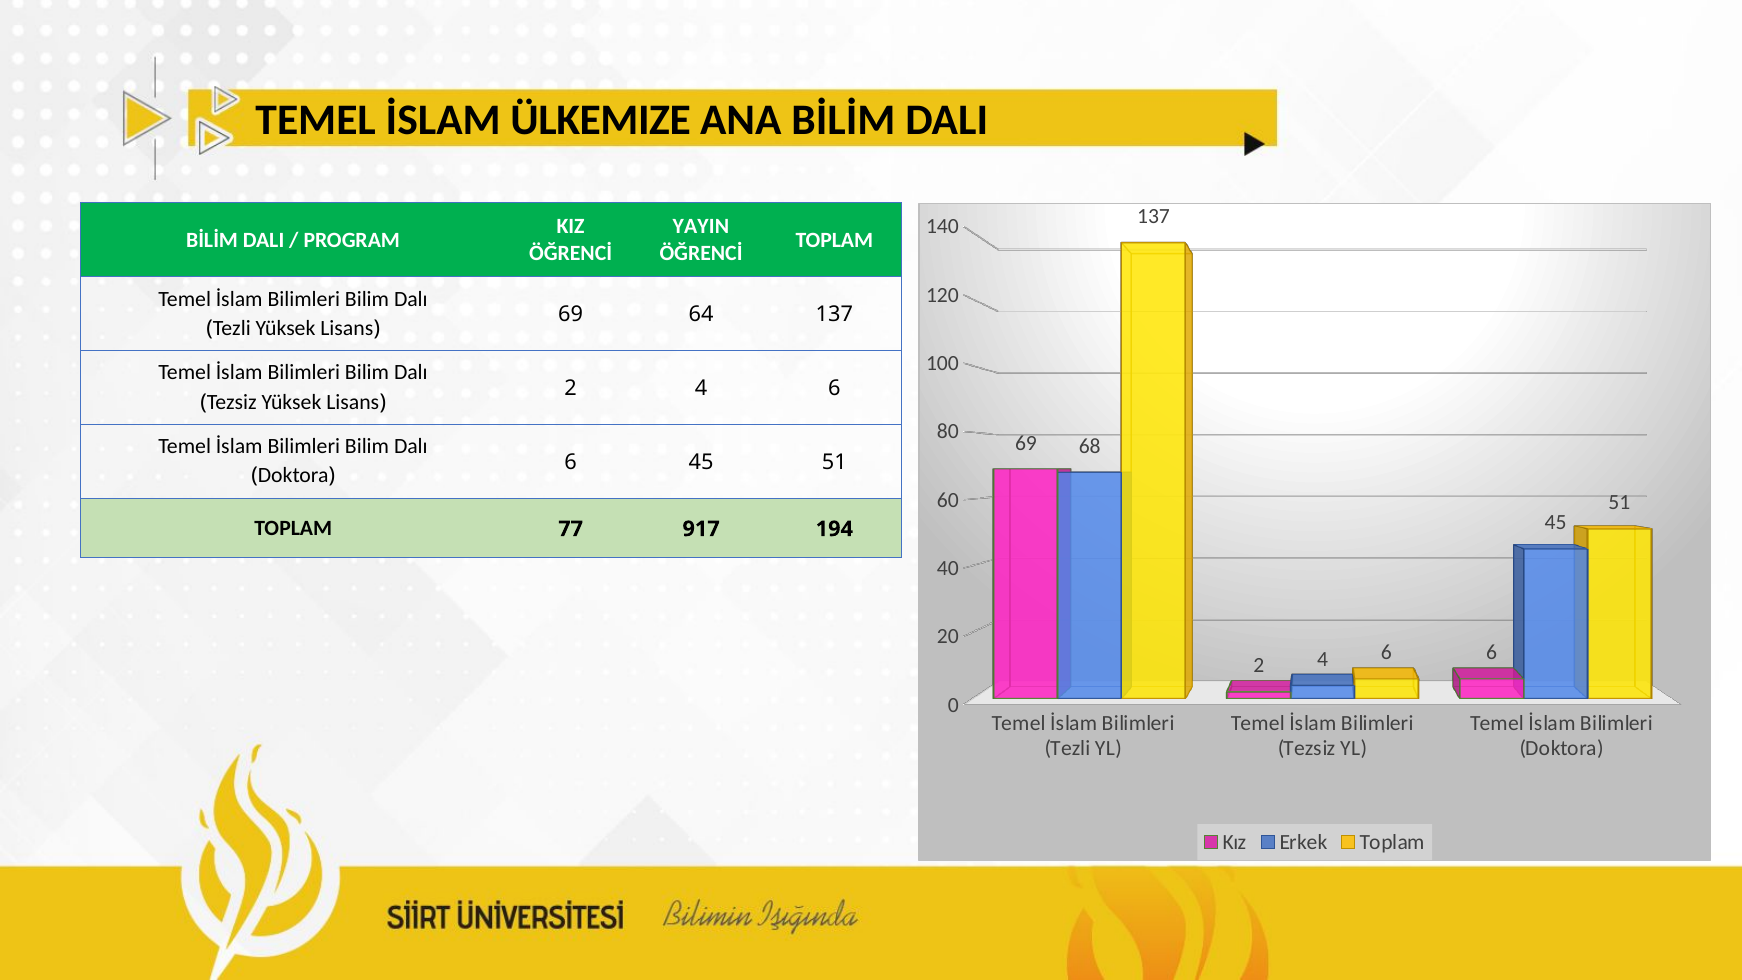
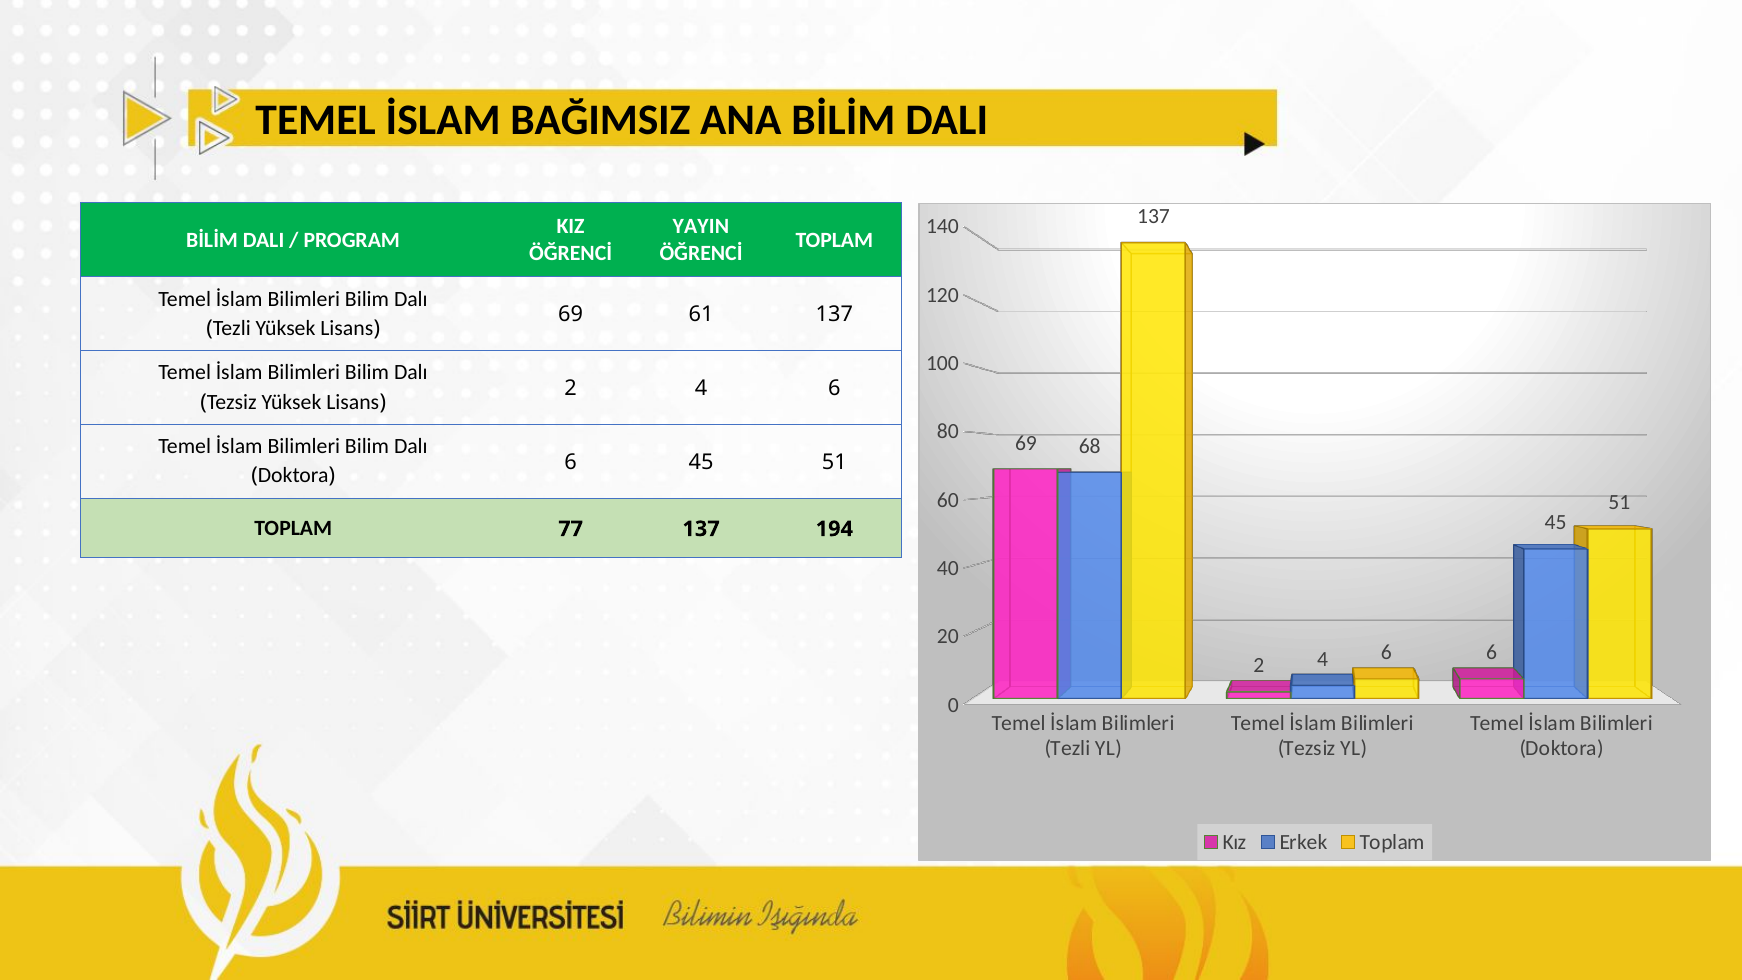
ÜLKEMIZE: ÜLKEMIZE -> BAĞIMSIZ
64: 64 -> 61
77 917: 917 -> 137
